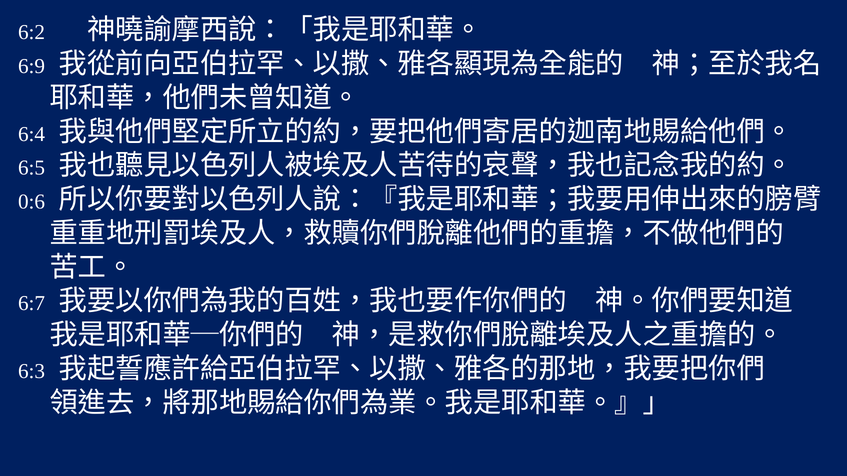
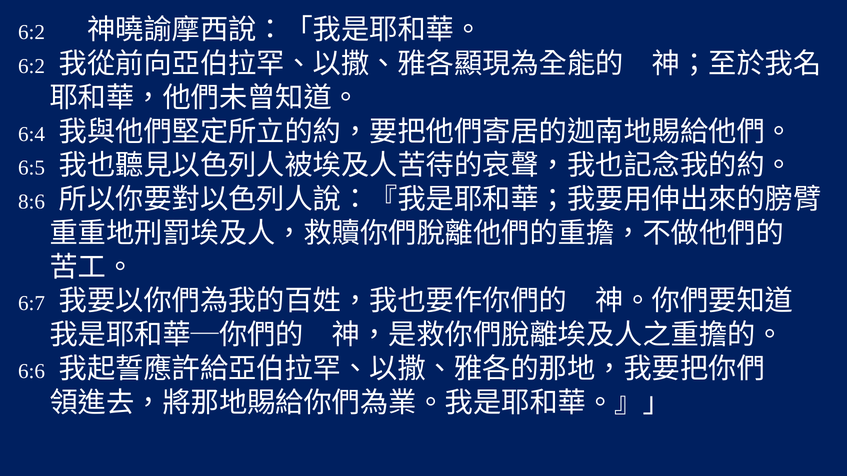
6:9 at (32, 66): 6:9 -> 6:2
0:6: 0:6 -> 8:6
6:3: 6:3 -> 6:6
